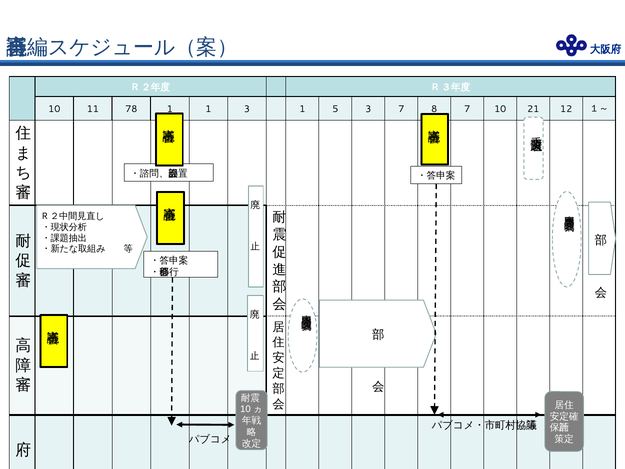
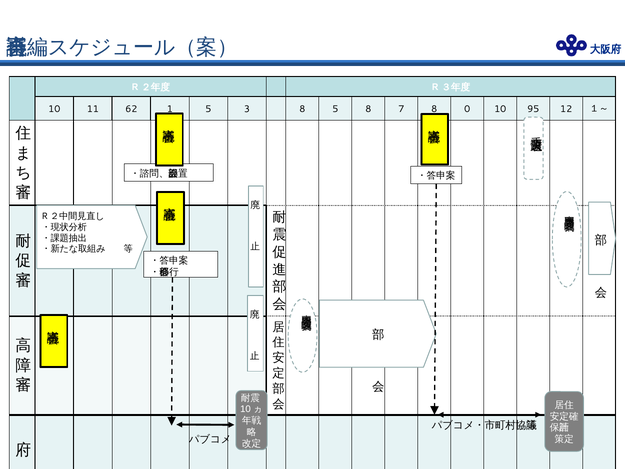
78: 78 -> 62
1 at (208, 109): 1 -> 5
3 1: 1 -> 8
5 3: 3 -> 8
8 7: 7 -> 0
21: 21 -> 95
